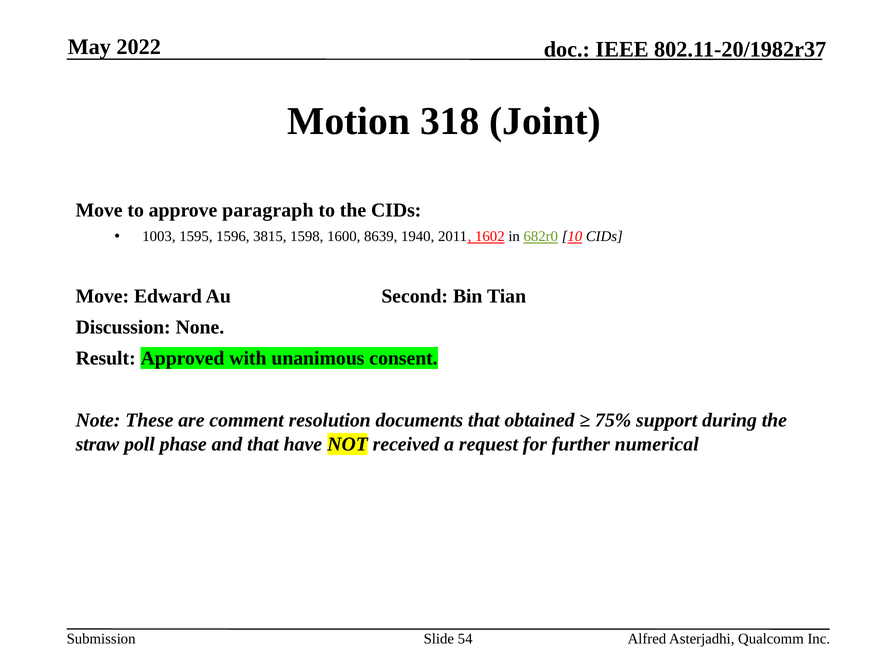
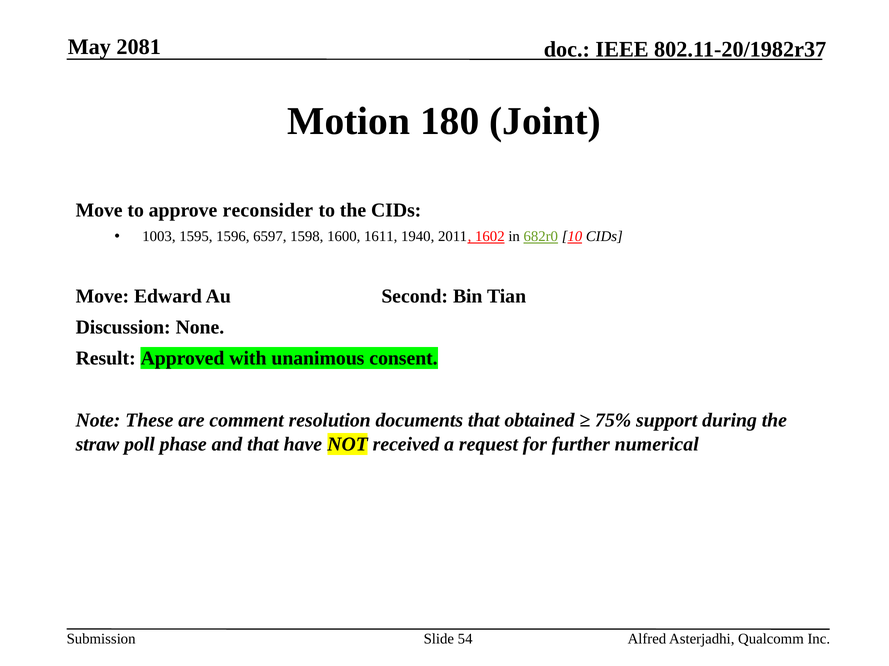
2022: 2022 -> 2081
318: 318 -> 180
paragraph: paragraph -> reconsider
3815: 3815 -> 6597
8639: 8639 -> 1611
